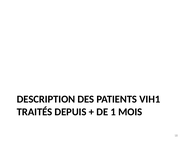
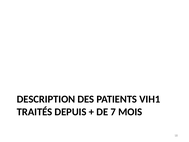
1: 1 -> 7
